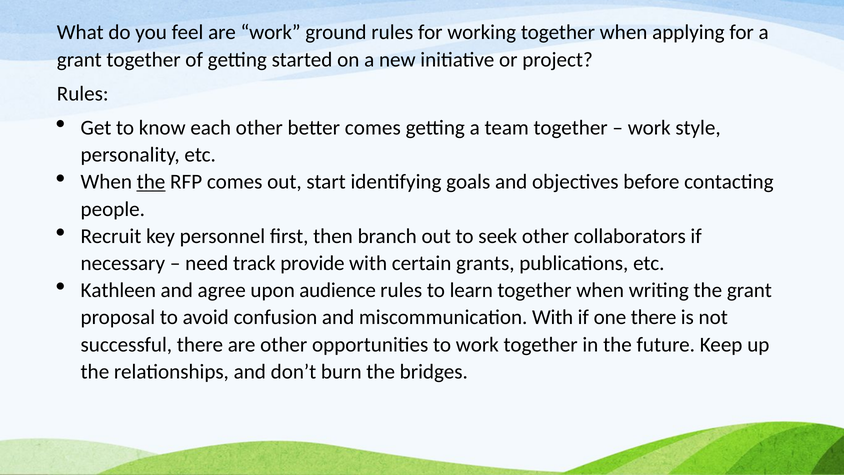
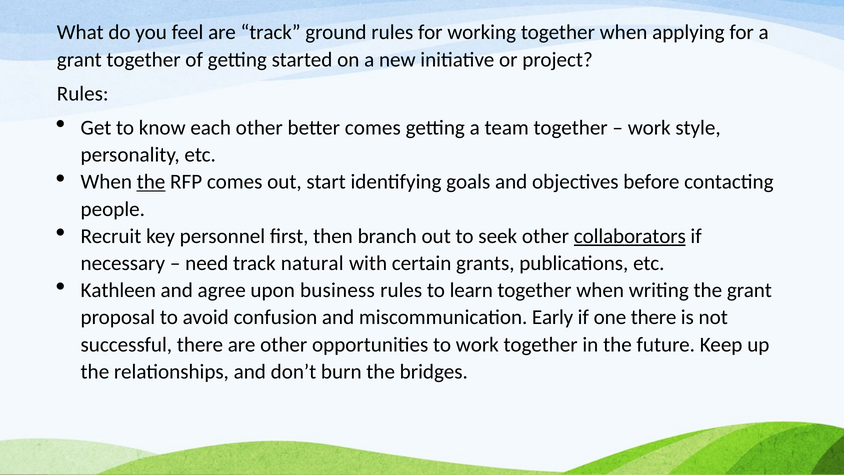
are work: work -> track
collaborators underline: none -> present
provide: provide -> natural
audience: audience -> business
miscommunication With: With -> Early
